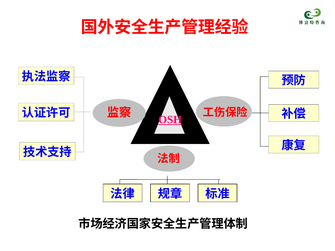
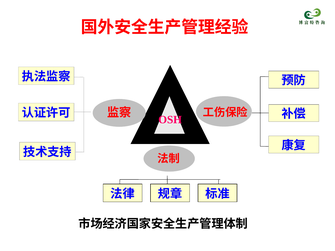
OSH underline: present -> none
